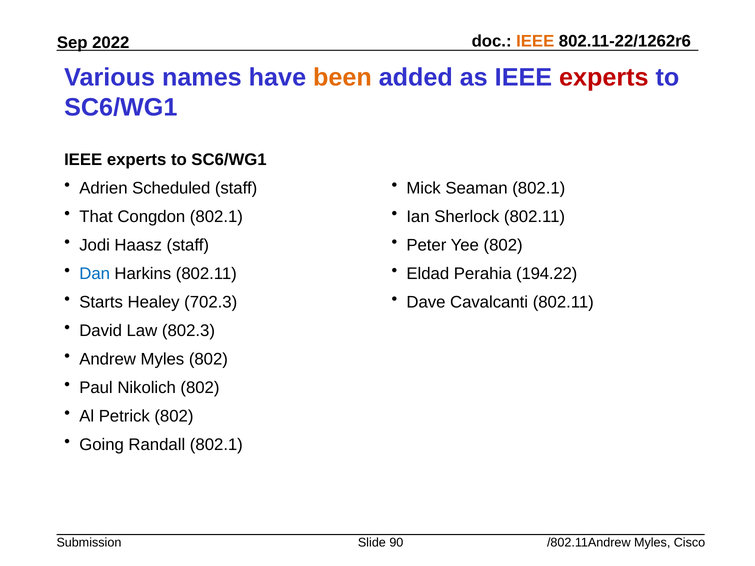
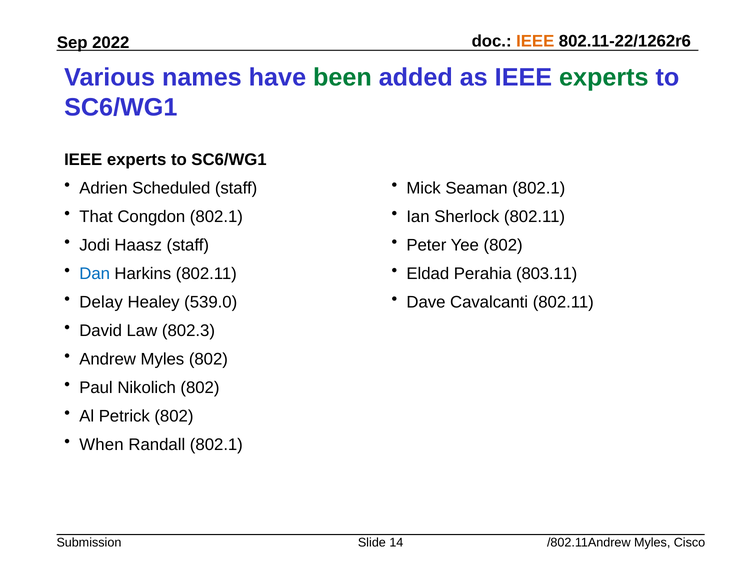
been colour: orange -> green
experts at (604, 77) colour: red -> green
194.22: 194.22 -> 803.11
Starts: Starts -> Delay
702.3: 702.3 -> 539.0
Going: Going -> When
90: 90 -> 14
